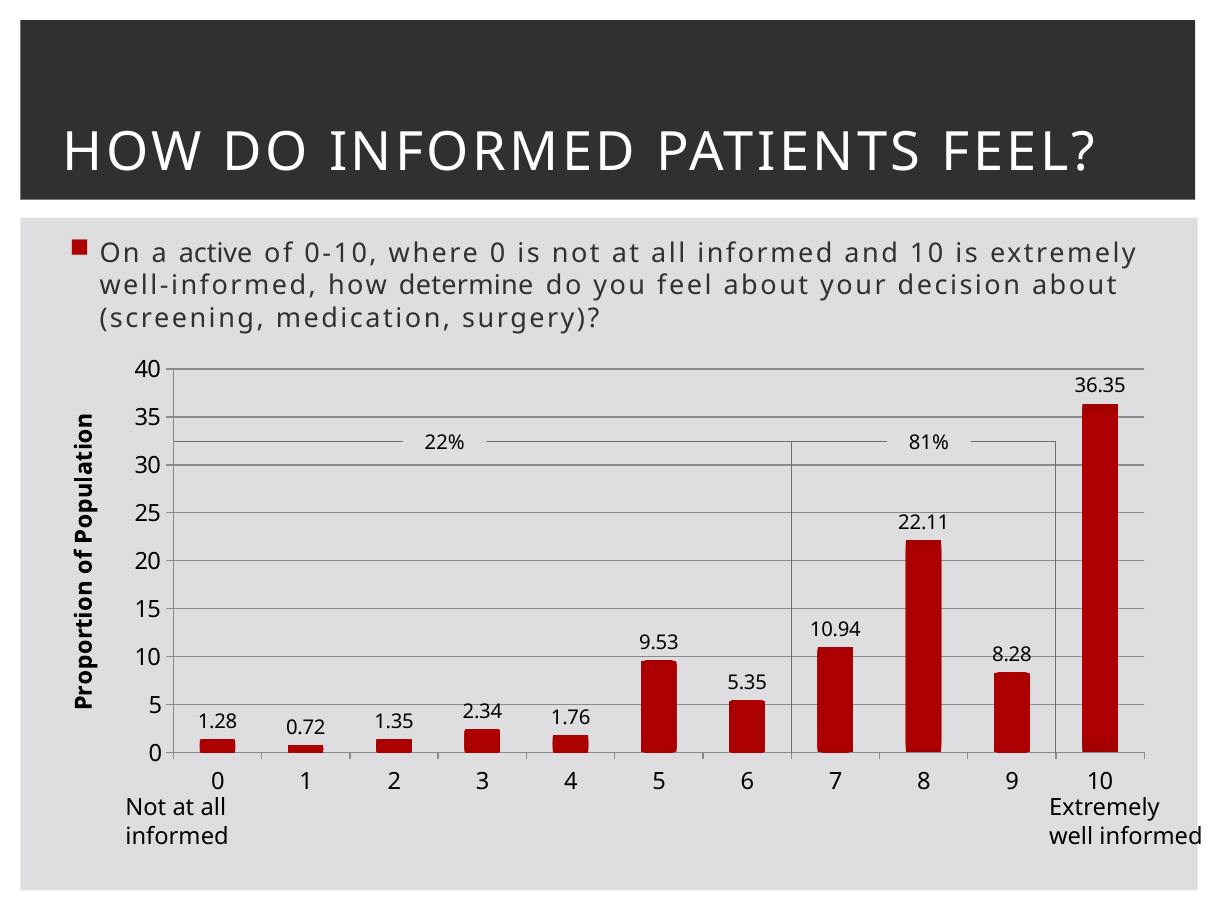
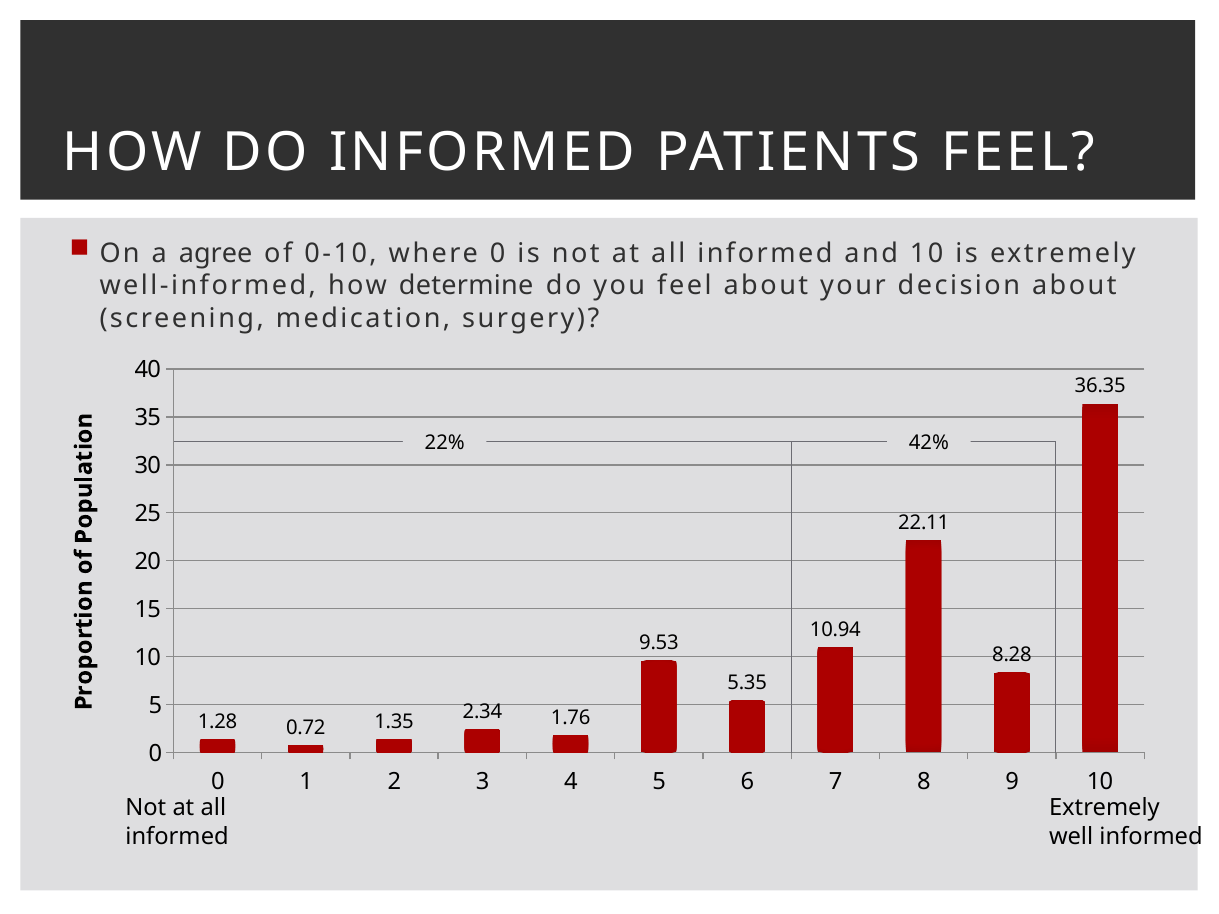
active: active -> agree
81%: 81% -> 42%
